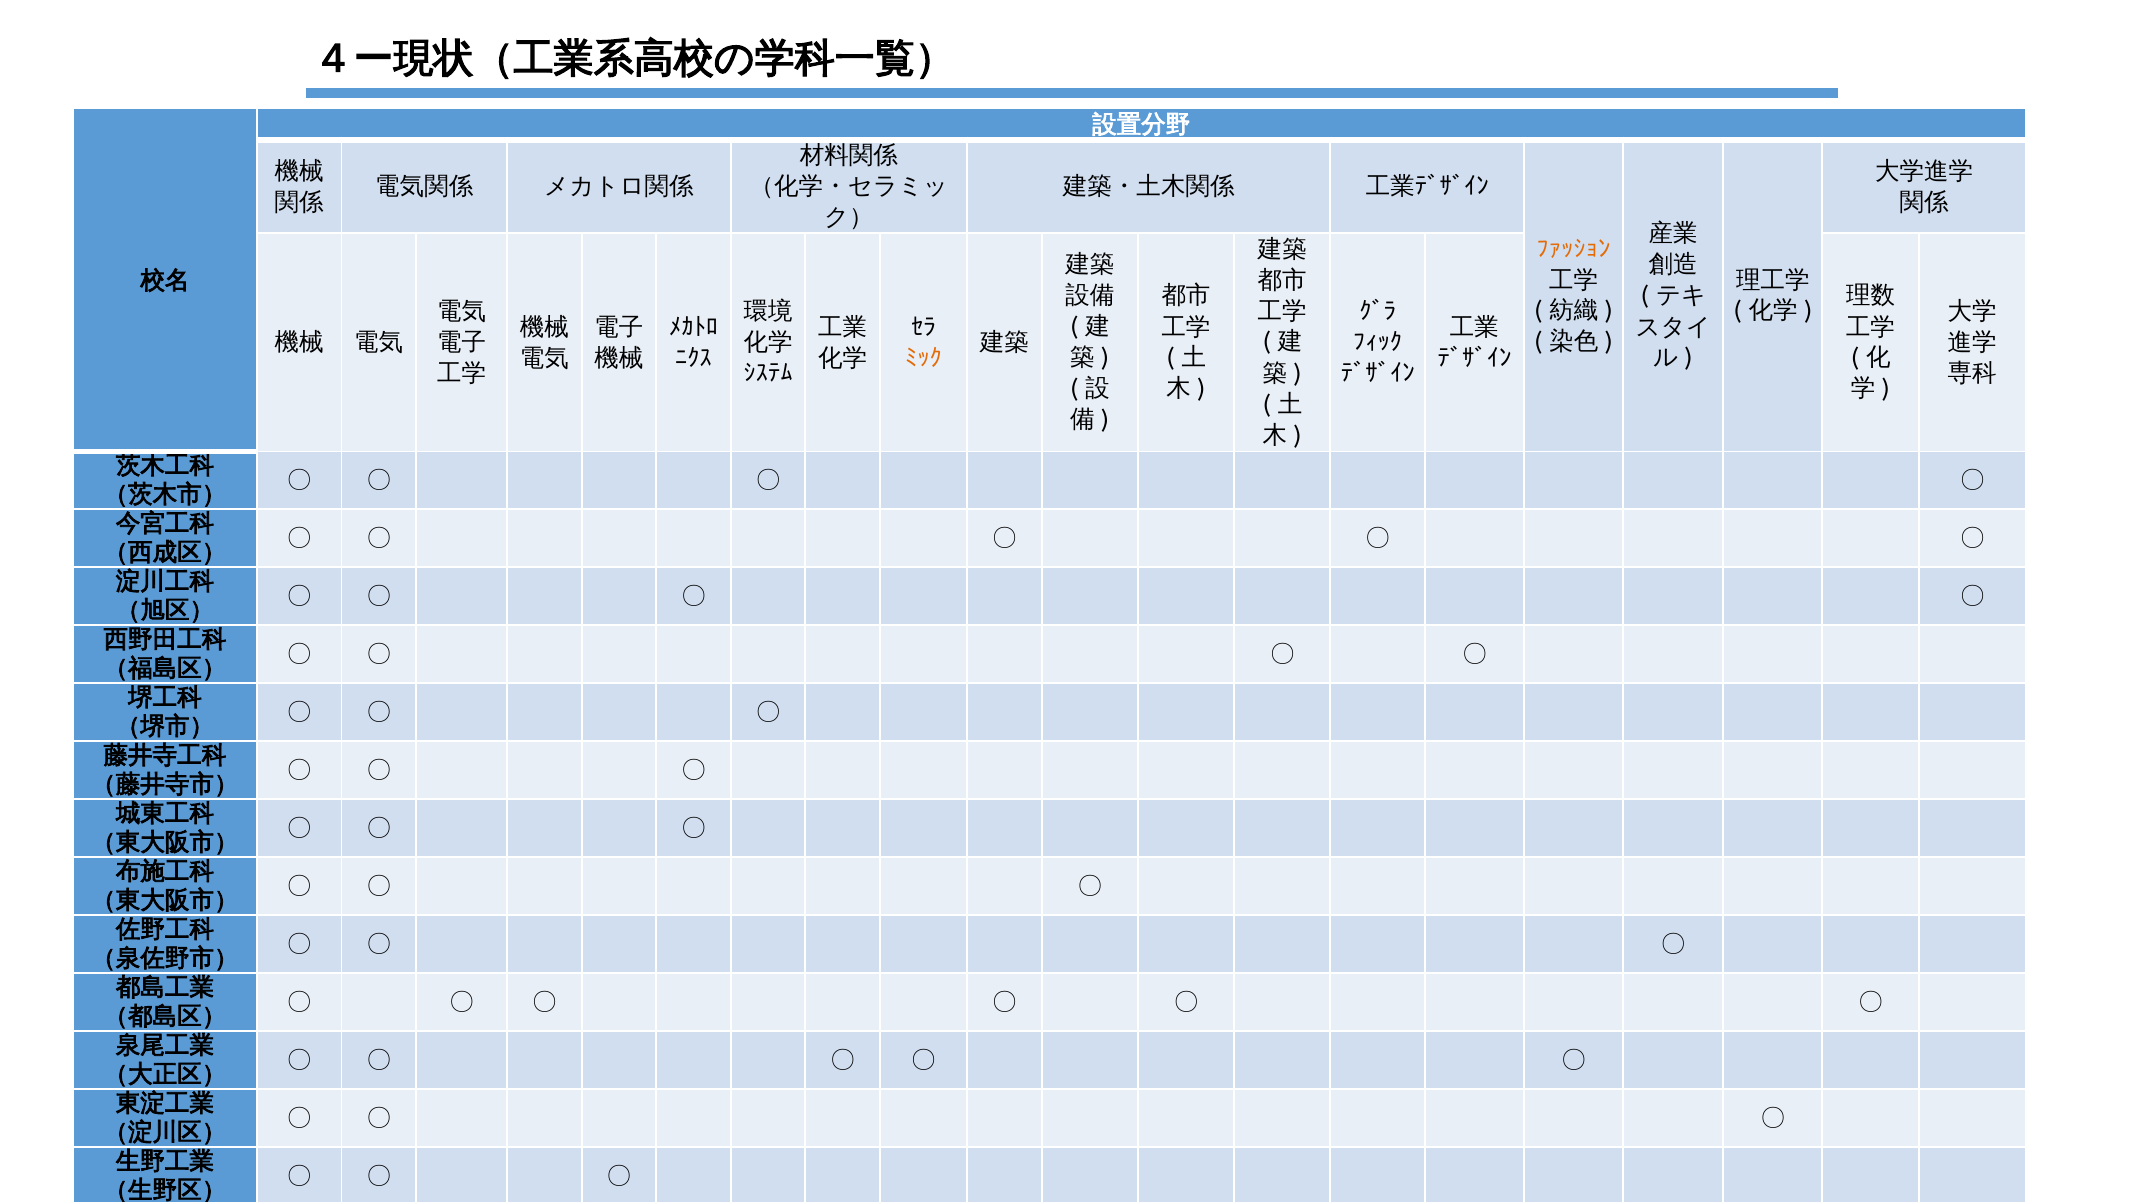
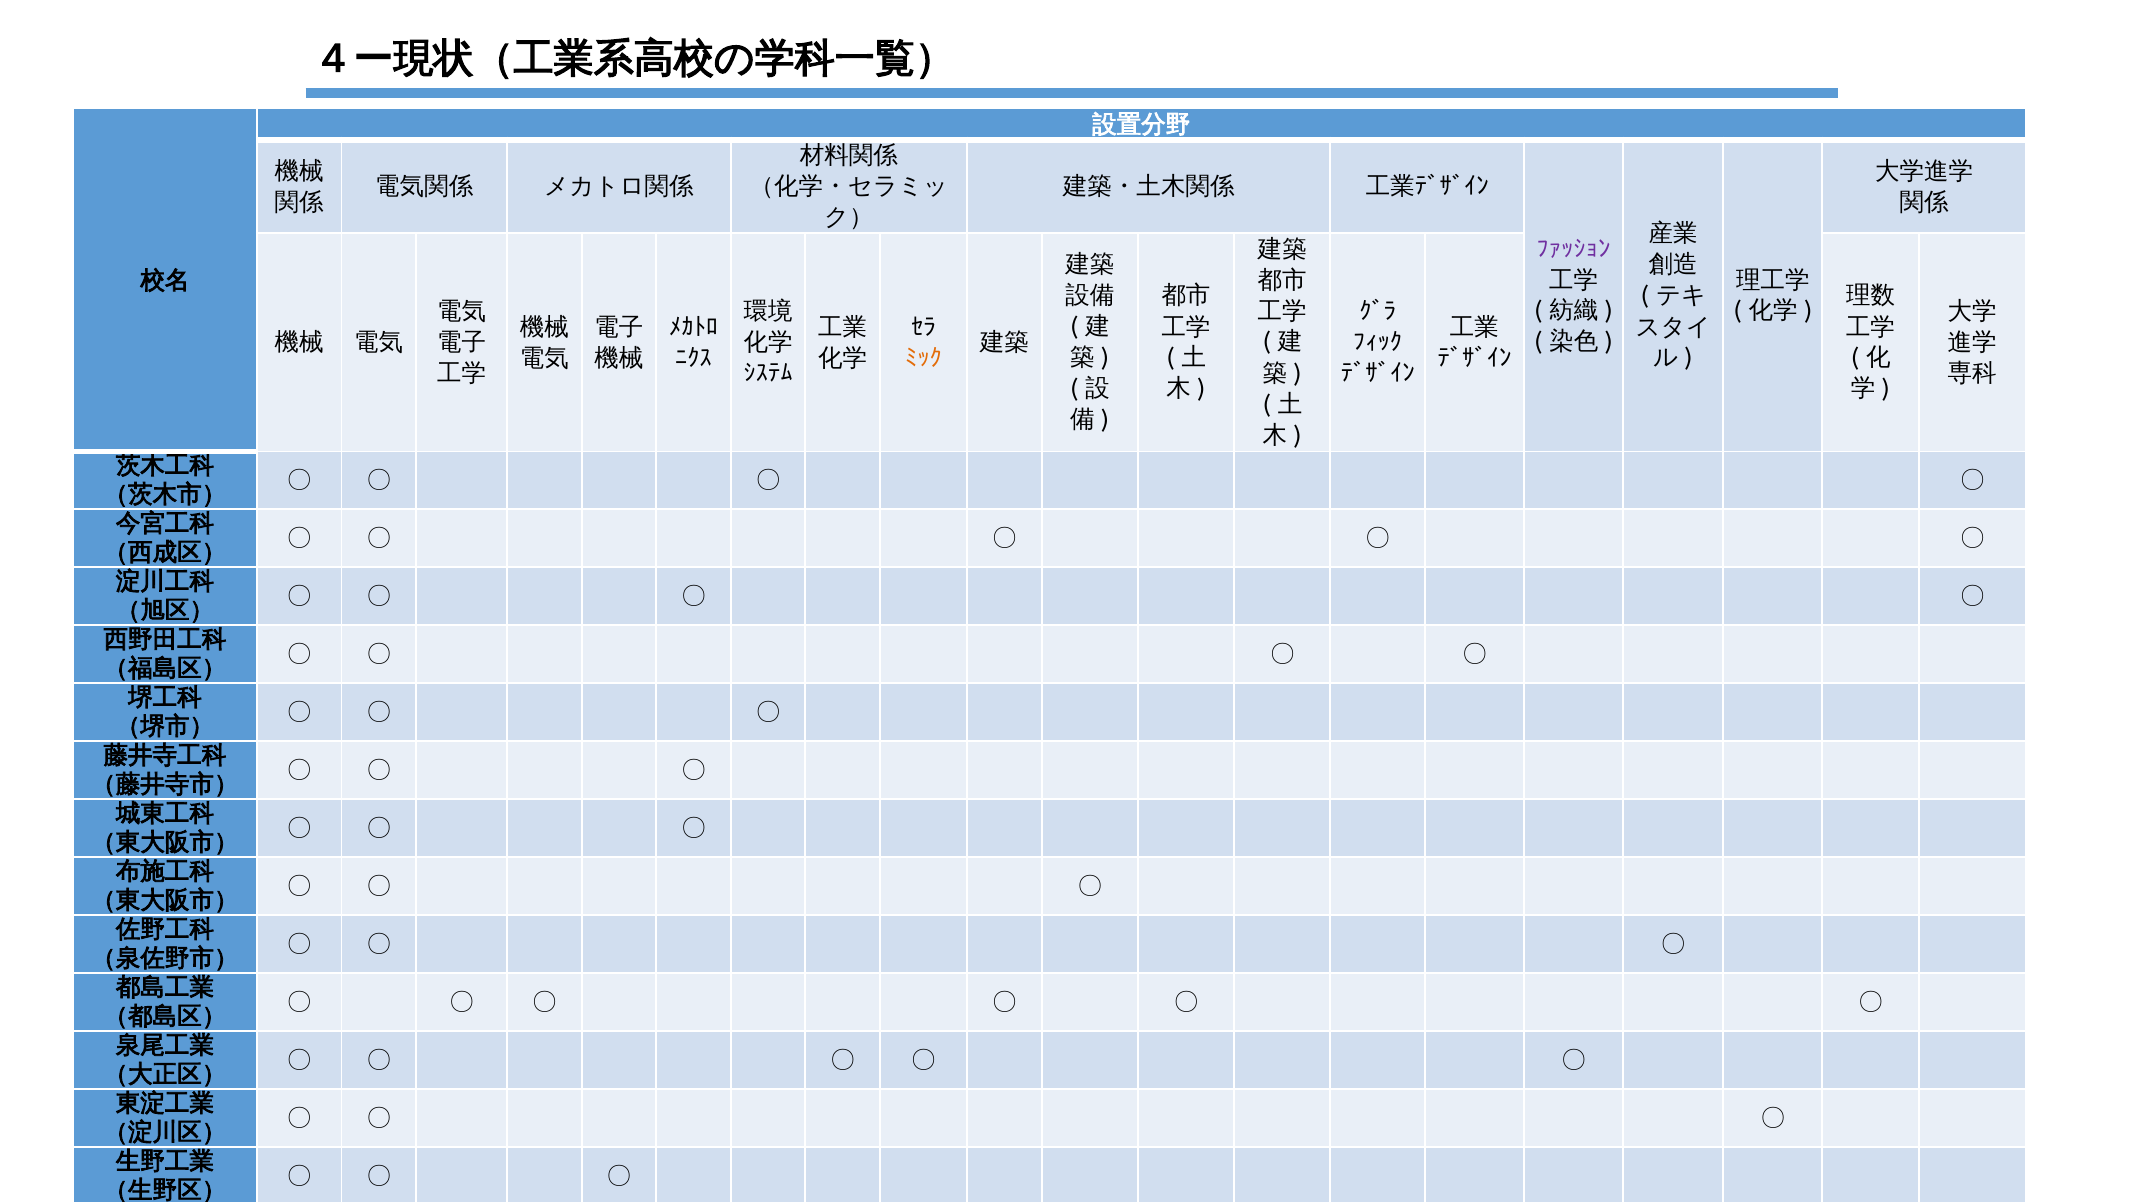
ﾌｧｯｼｮﾝ colour: orange -> purple
